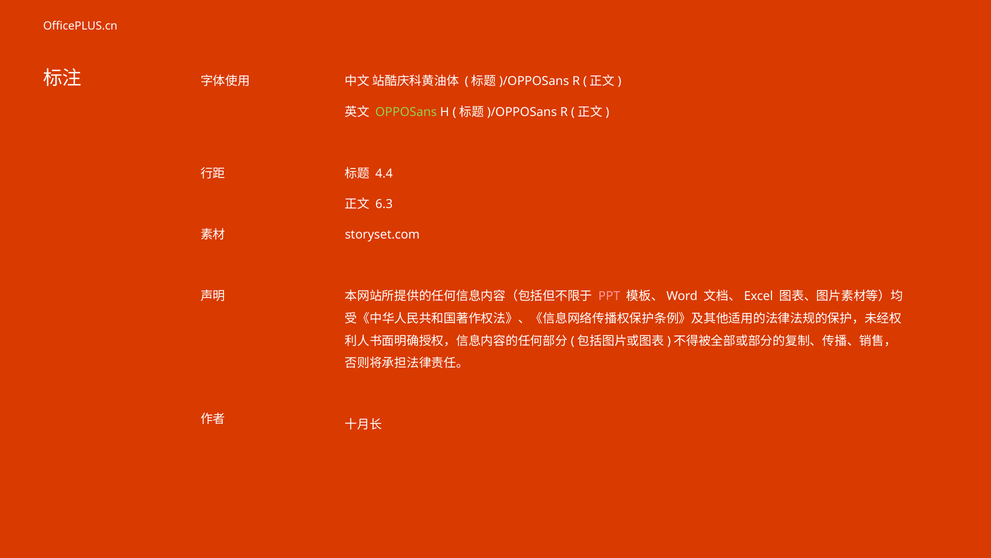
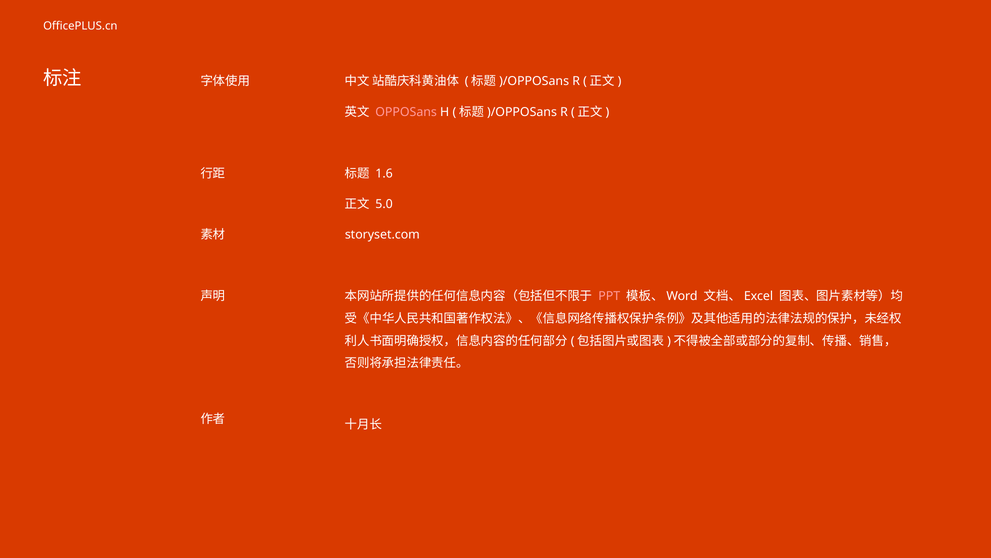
OPPOSans colour: light green -> pink
4.4: 4.4 -> 1.6
6.3: 6.3 -> 5.0
